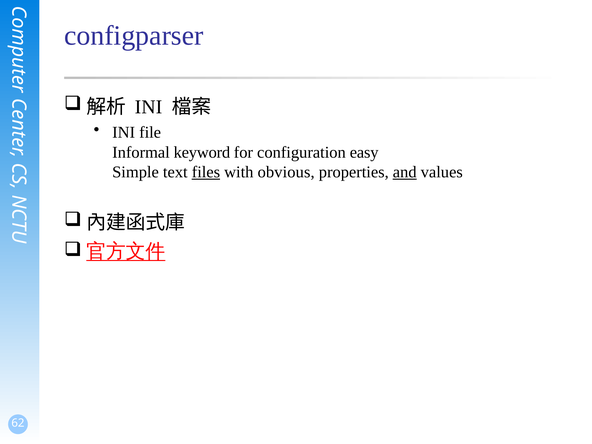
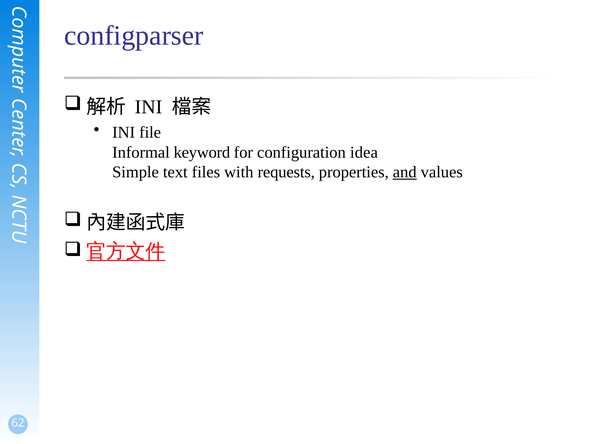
easy: easy -> idea
files underline: present -> none
obvious: obvious -> requests
